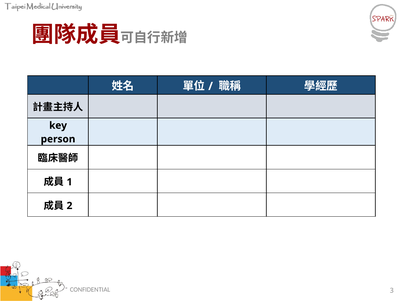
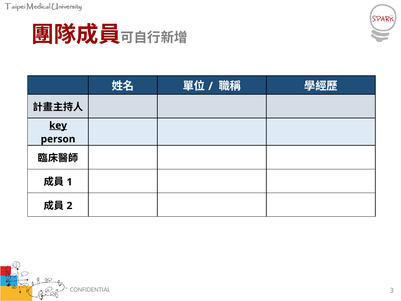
key underline: none -> present
